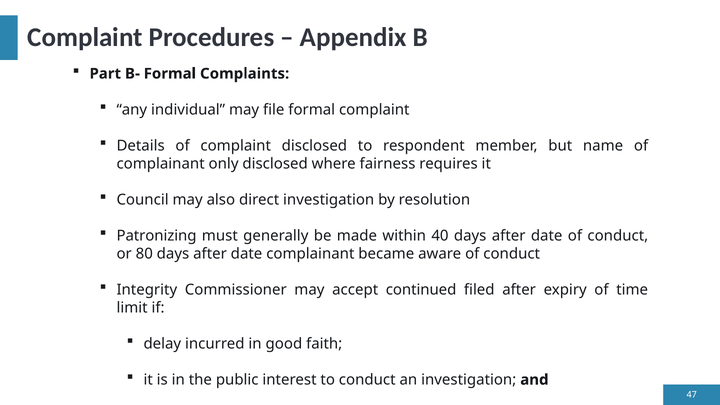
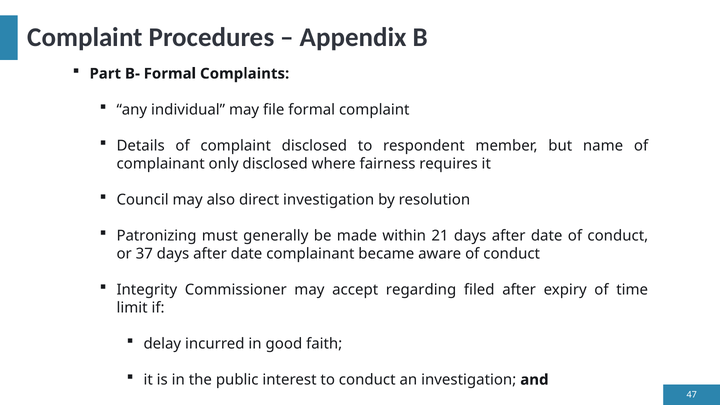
40: 40 -> 21
80: 80 -> 37
continued: continued -> regarding
